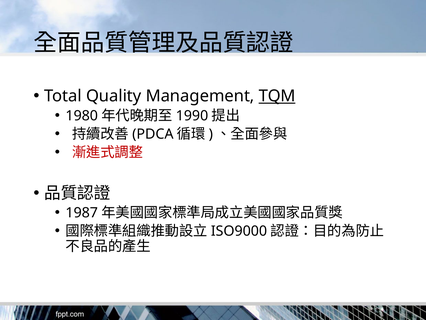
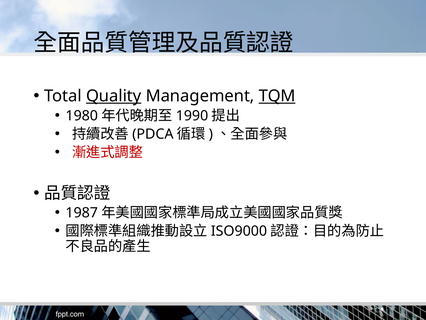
Quality underline: none -> present
